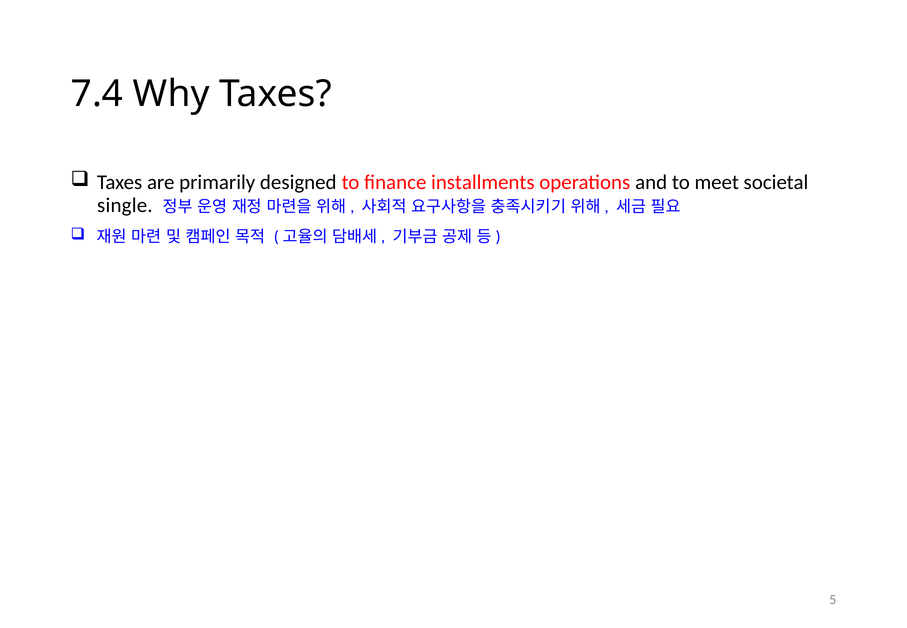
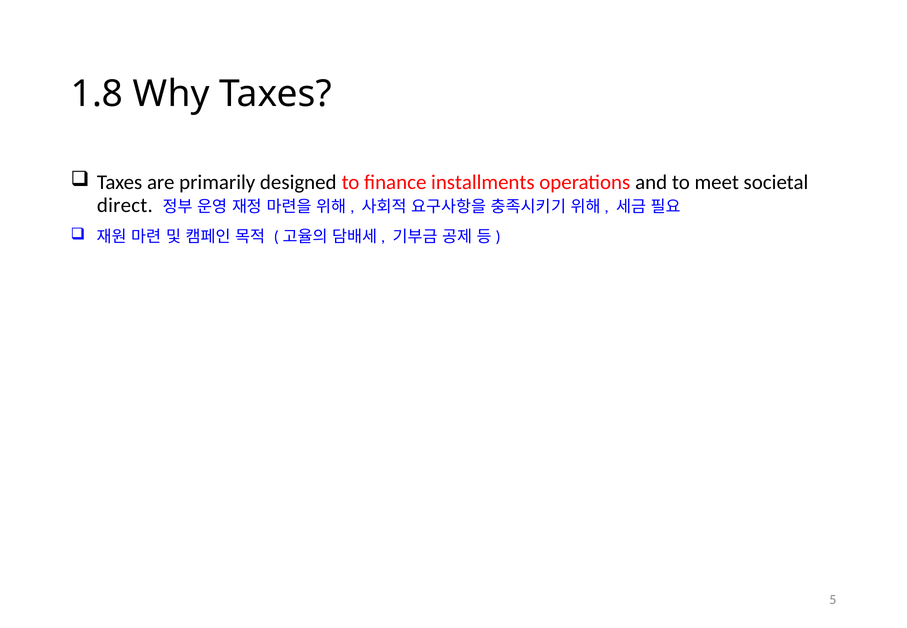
7.4: 7.4 -> 1.8
single: single -> direct
